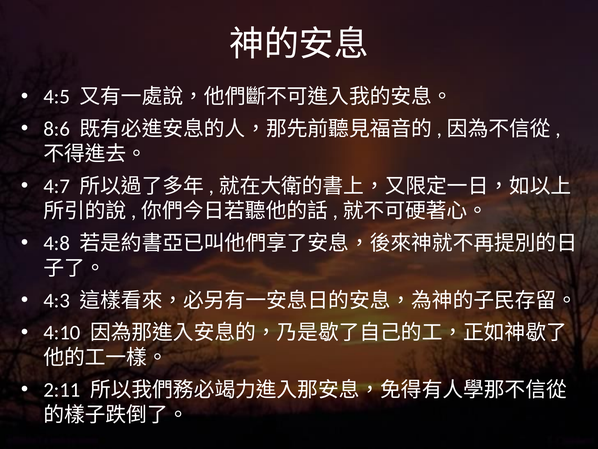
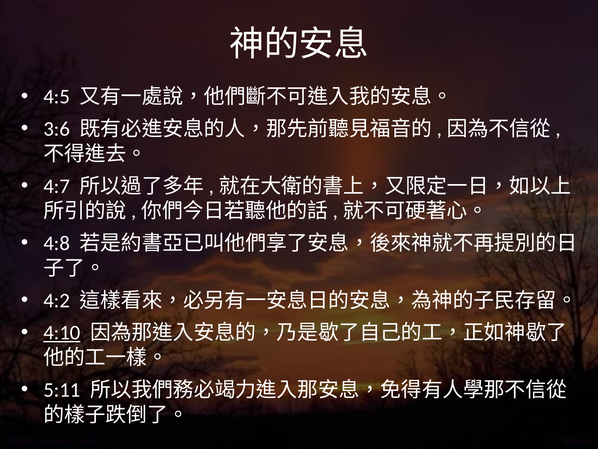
8:6: 8:6 -> 3:6
4:3: 4:3 -> 4:2
4:10 underline: none -> present
2:11: 2:11 -> 5:11
